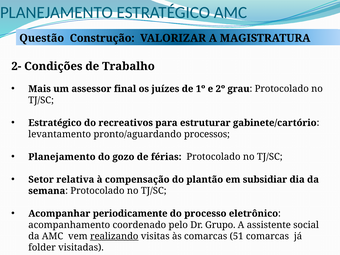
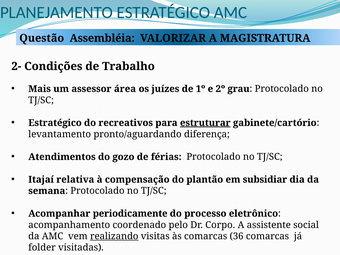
Construção: Construção -> Assembléia
final: final -> área
estruturar underline: none -> present
processos: processos -> diferença
Planejamento at (62, 157): Planejamento -> Atendimentos
Setor: Setor -> Itajaí
Grupo: Grupo -> Corpo
51: 51 -> 36
